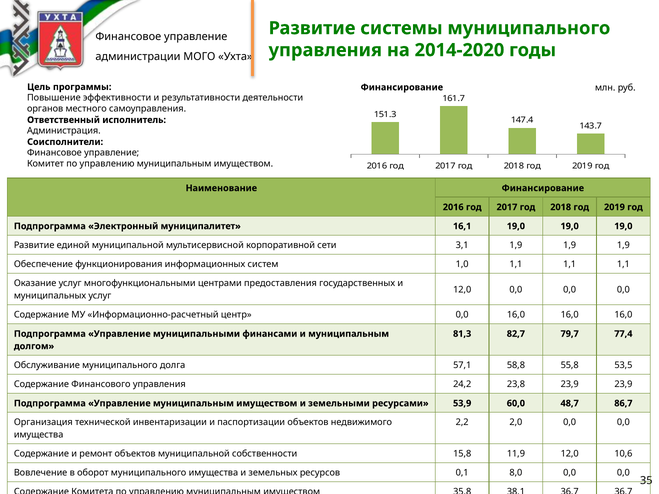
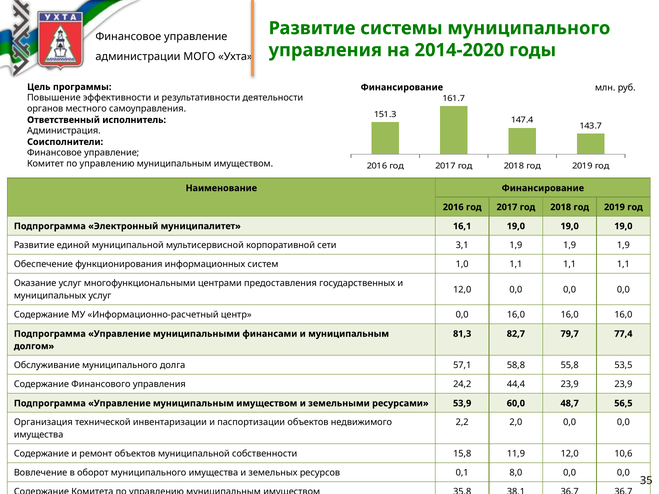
23,8: 23,8 -> 44,4
86,7: 86,7 -> 56,5
